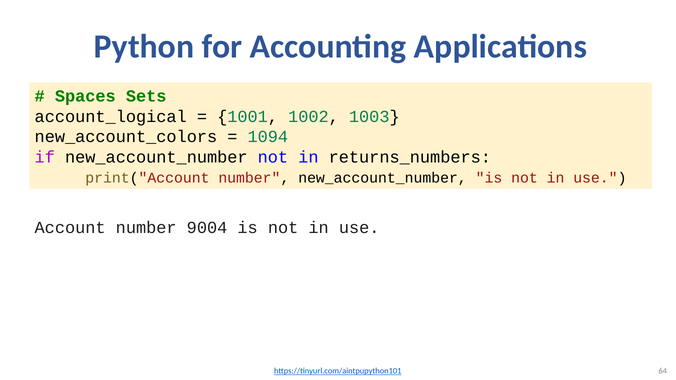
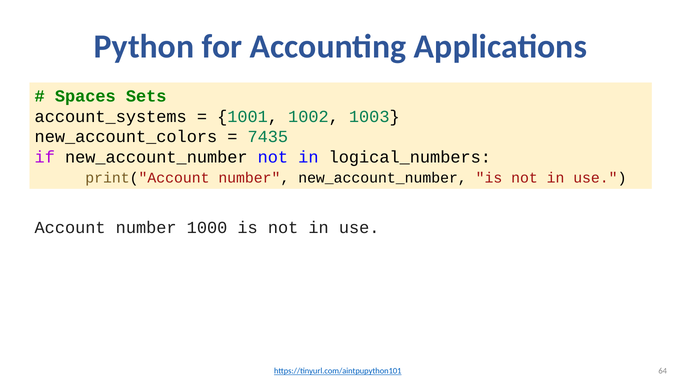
account_logical: account_logical -> account_systems
1094: 1094 -> 7435
returns_numbers: returns_numbers -> logical_numbers
9004: 9004 -> 1000
